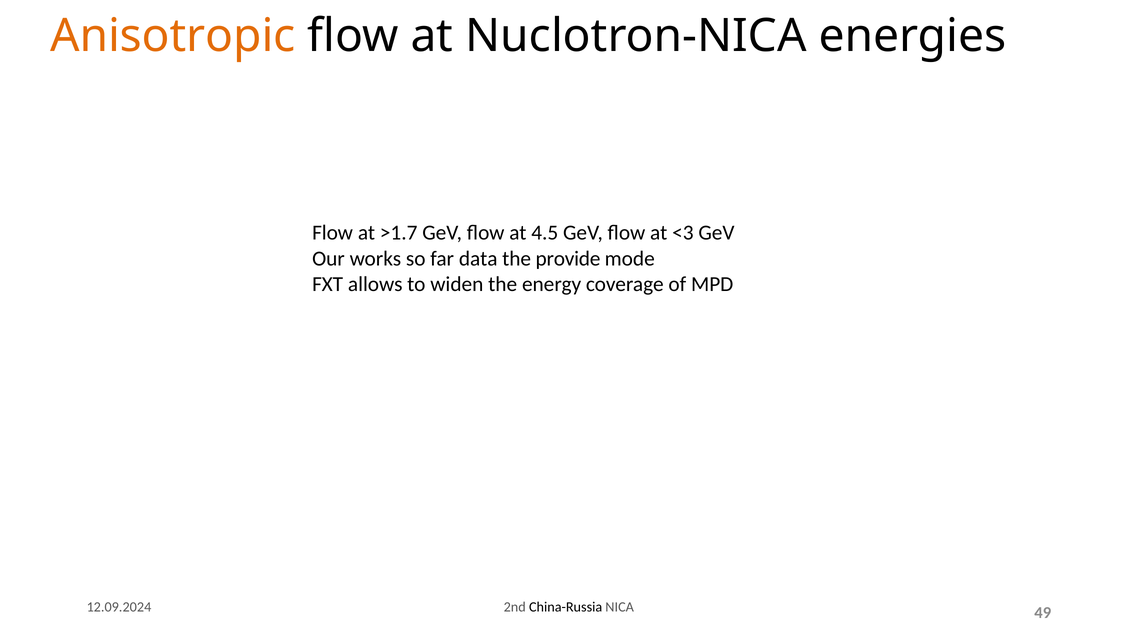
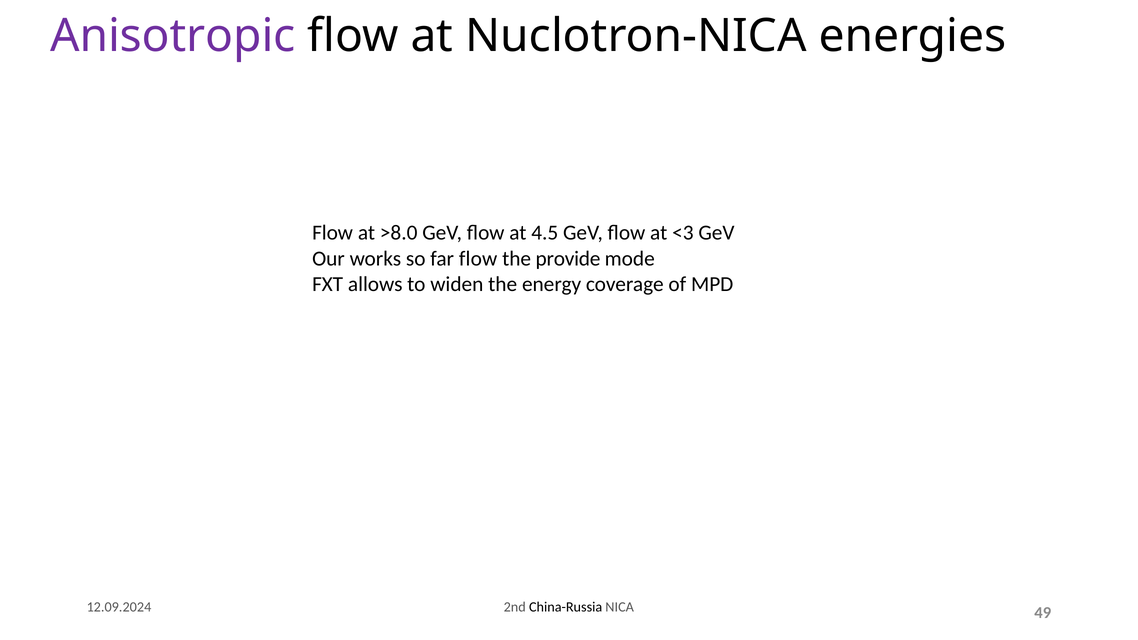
Anisotropic colour: orange -> purple
>1.7: >1.7 -> >8.0
far data: data -> flow
